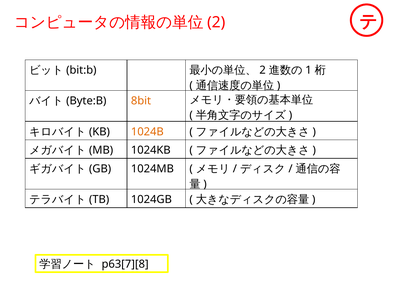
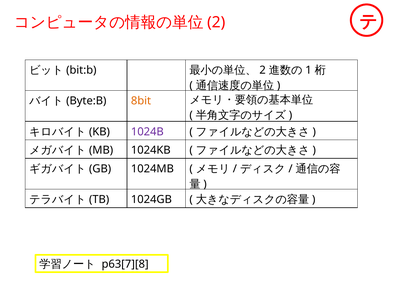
1024B colour: orange -> purple
